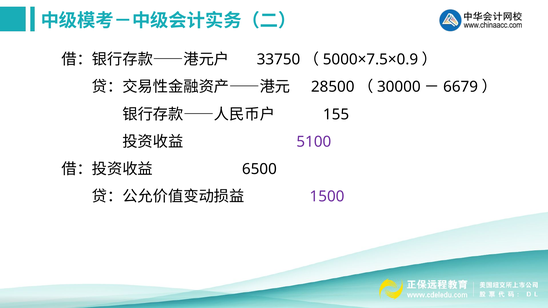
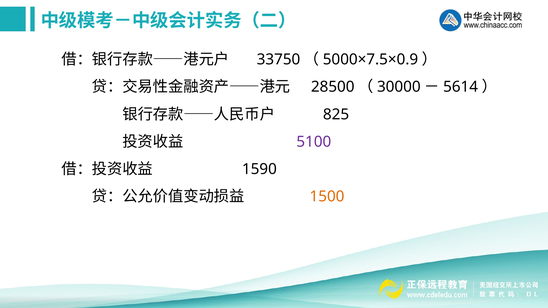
6679: 6679 -> 5614
155: 155 -> 825
6500: 6500 -> 1590
1500 colour: purple -> orange
